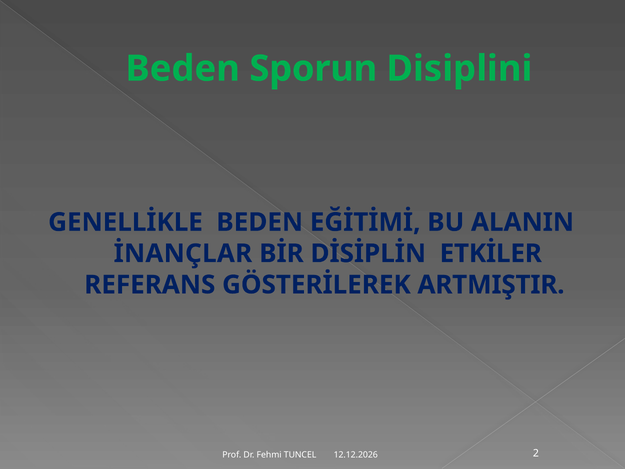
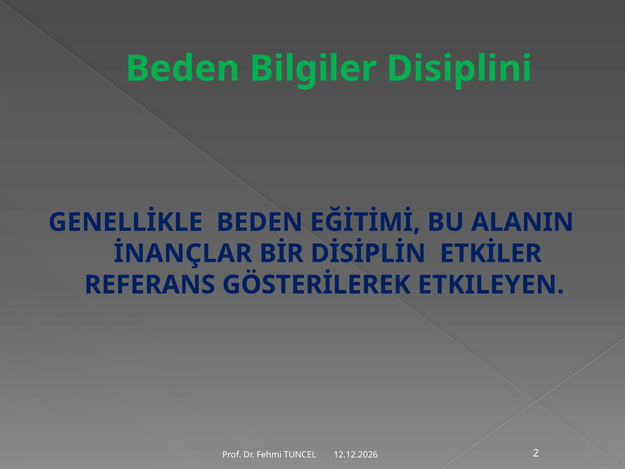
Sporun: Sporun -> Bilgiler
ARTMIŞTIR: ARTMIŞTIR -> ETKILEYEN
